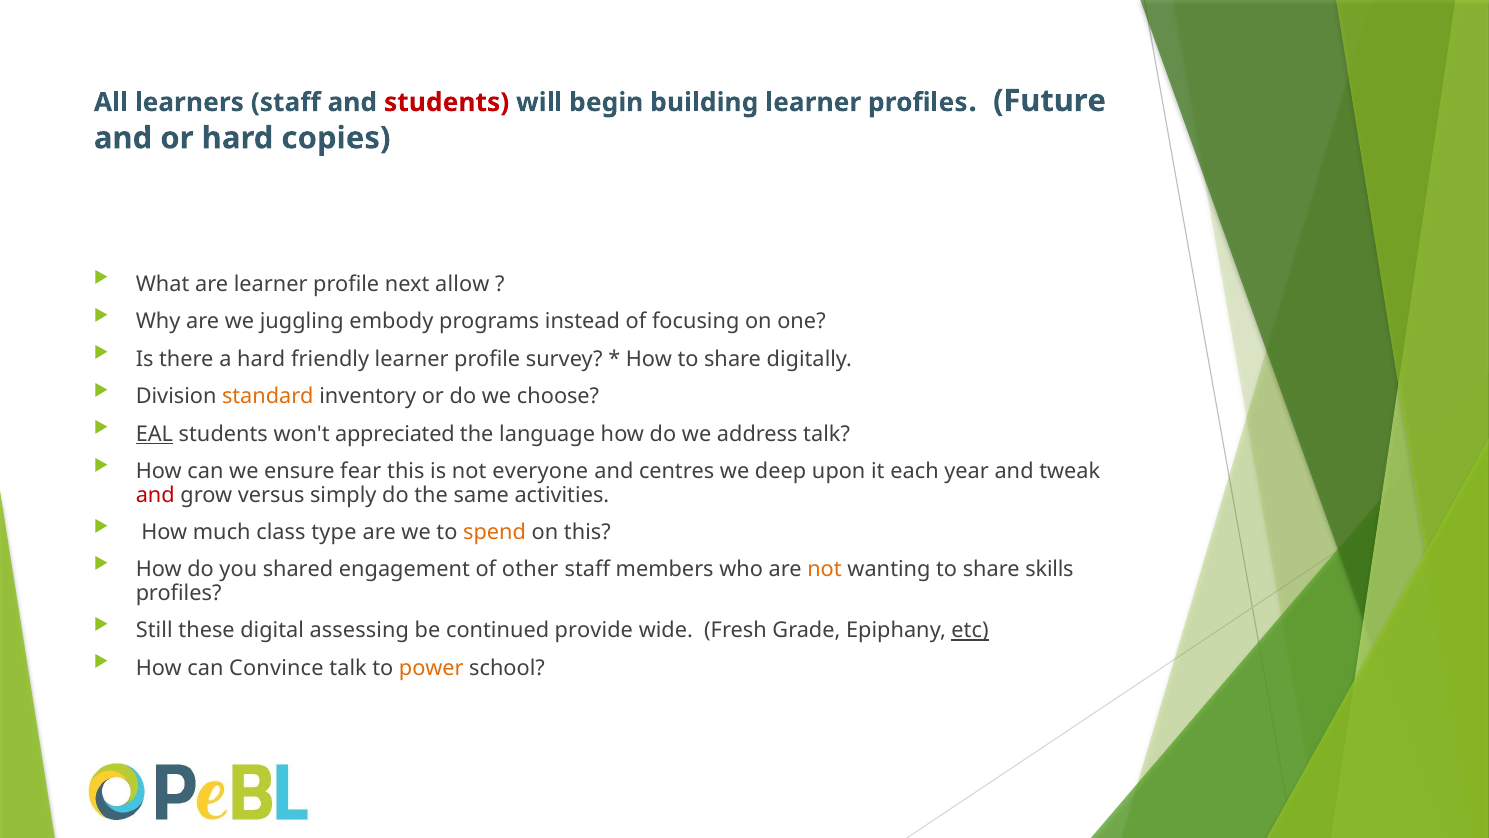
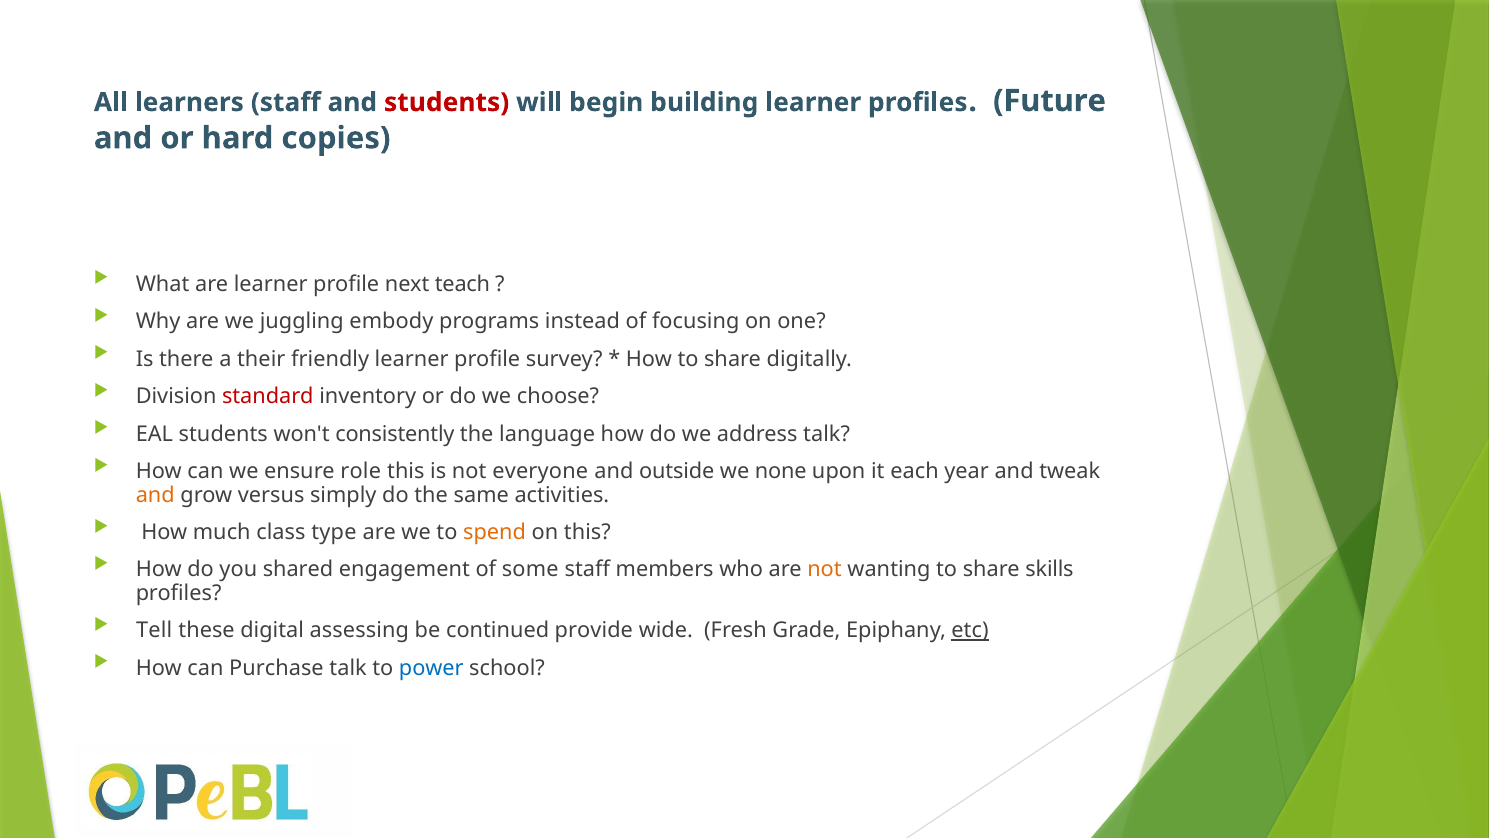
allow: allow -> teach
a hard: hard -> their
standard colour: orange -> red
EAL underline: present -> none
appreciated: appreciated -> consistently
fear: fear -> role
centres: centres -> outside
deep: deep -> none
and at (155, 495) colour: red -> orange
other: other -> some
Still: Still -> Tell
Convince: Convince -> Purchase
power colour: orange -> blue
